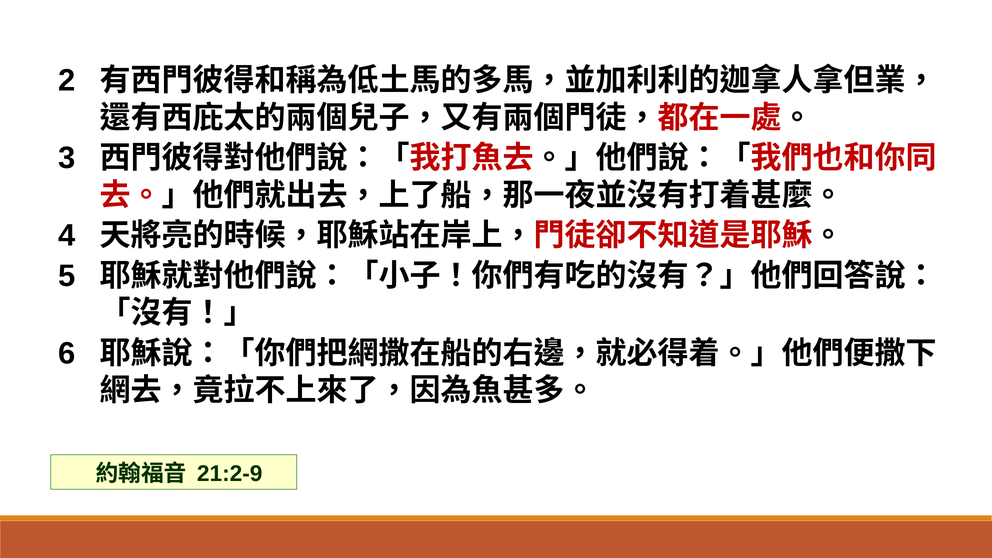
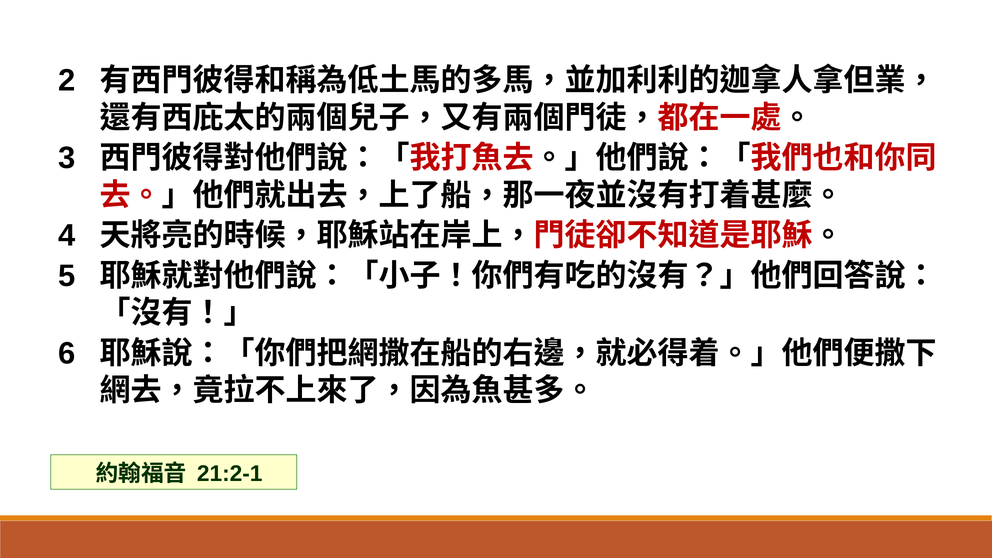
21:2-9: 21:2-9 -> 21:2-1
